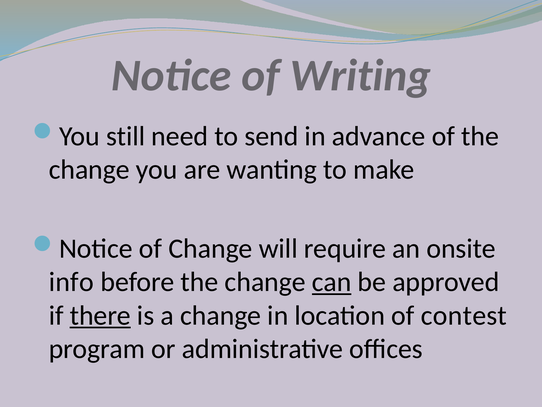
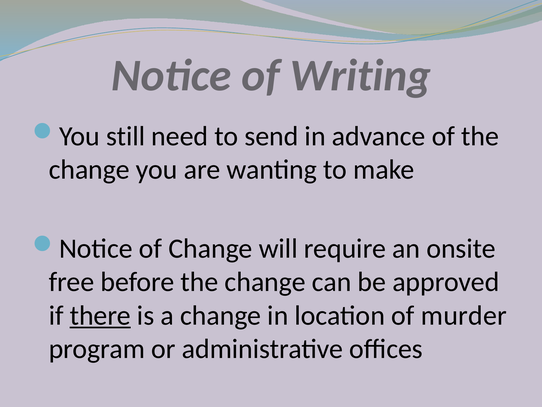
info: info -> free
can underline: present -> none
contest: contest -> murder
